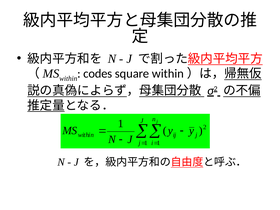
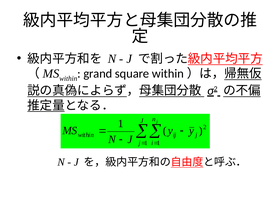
codes: codes -> grand
